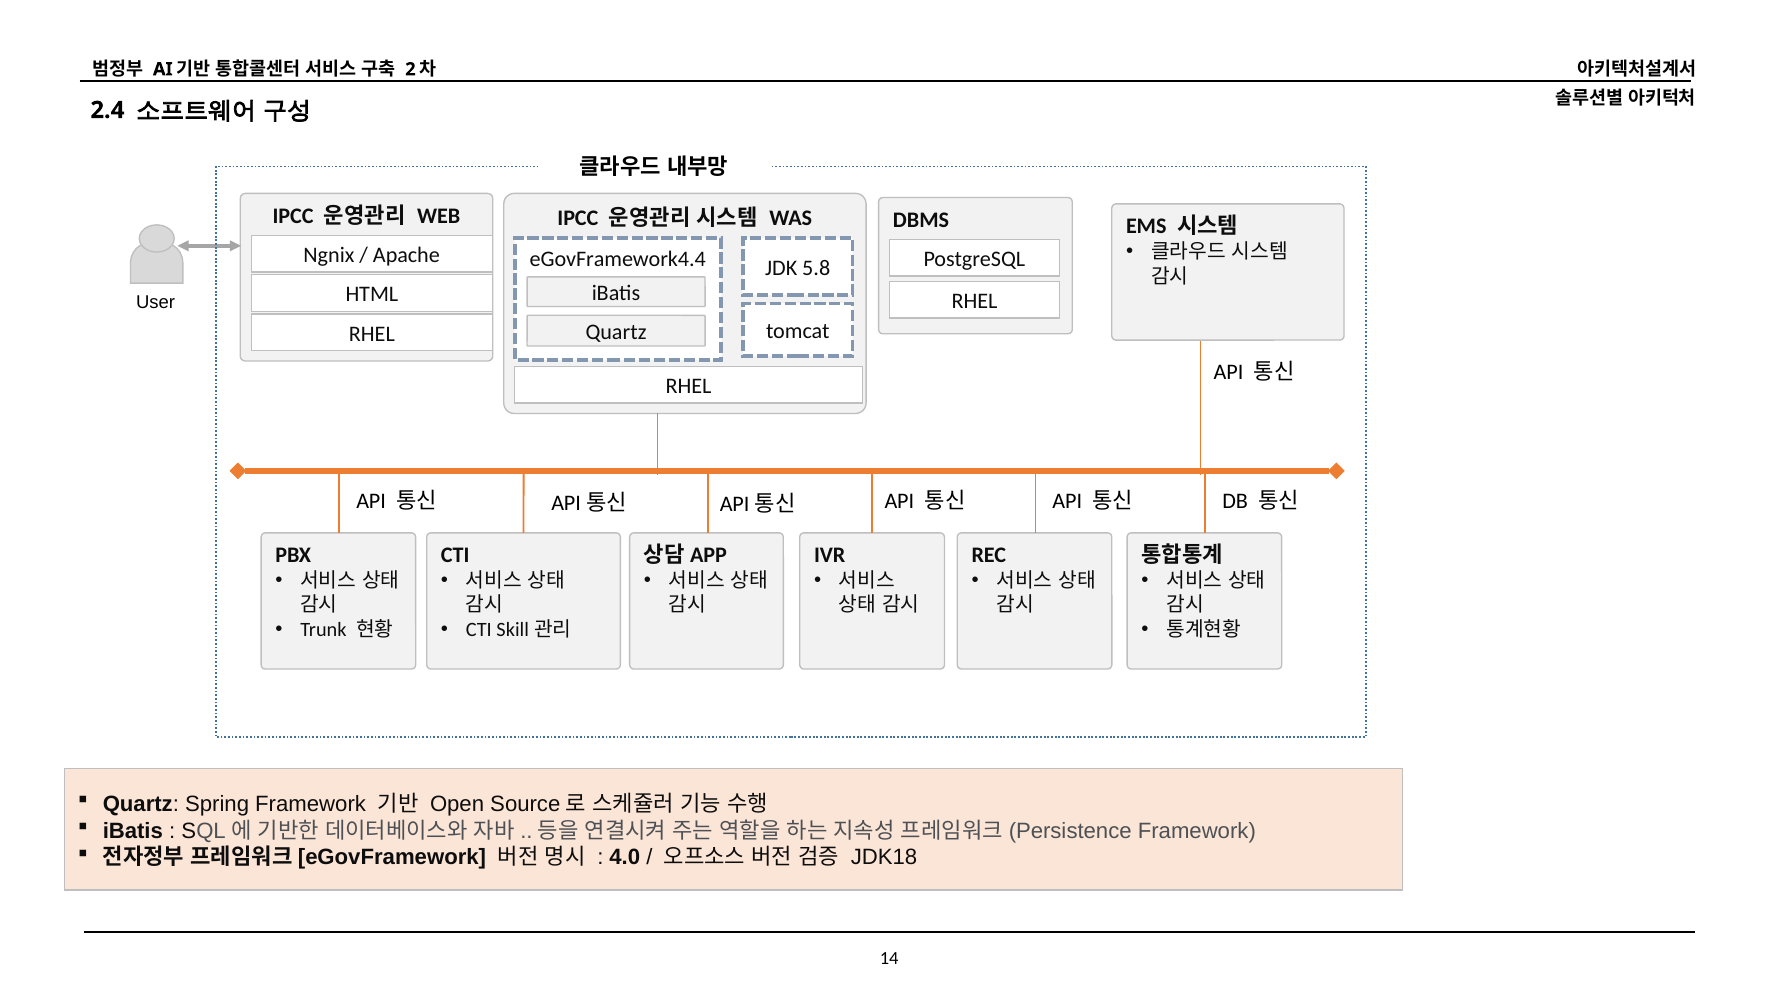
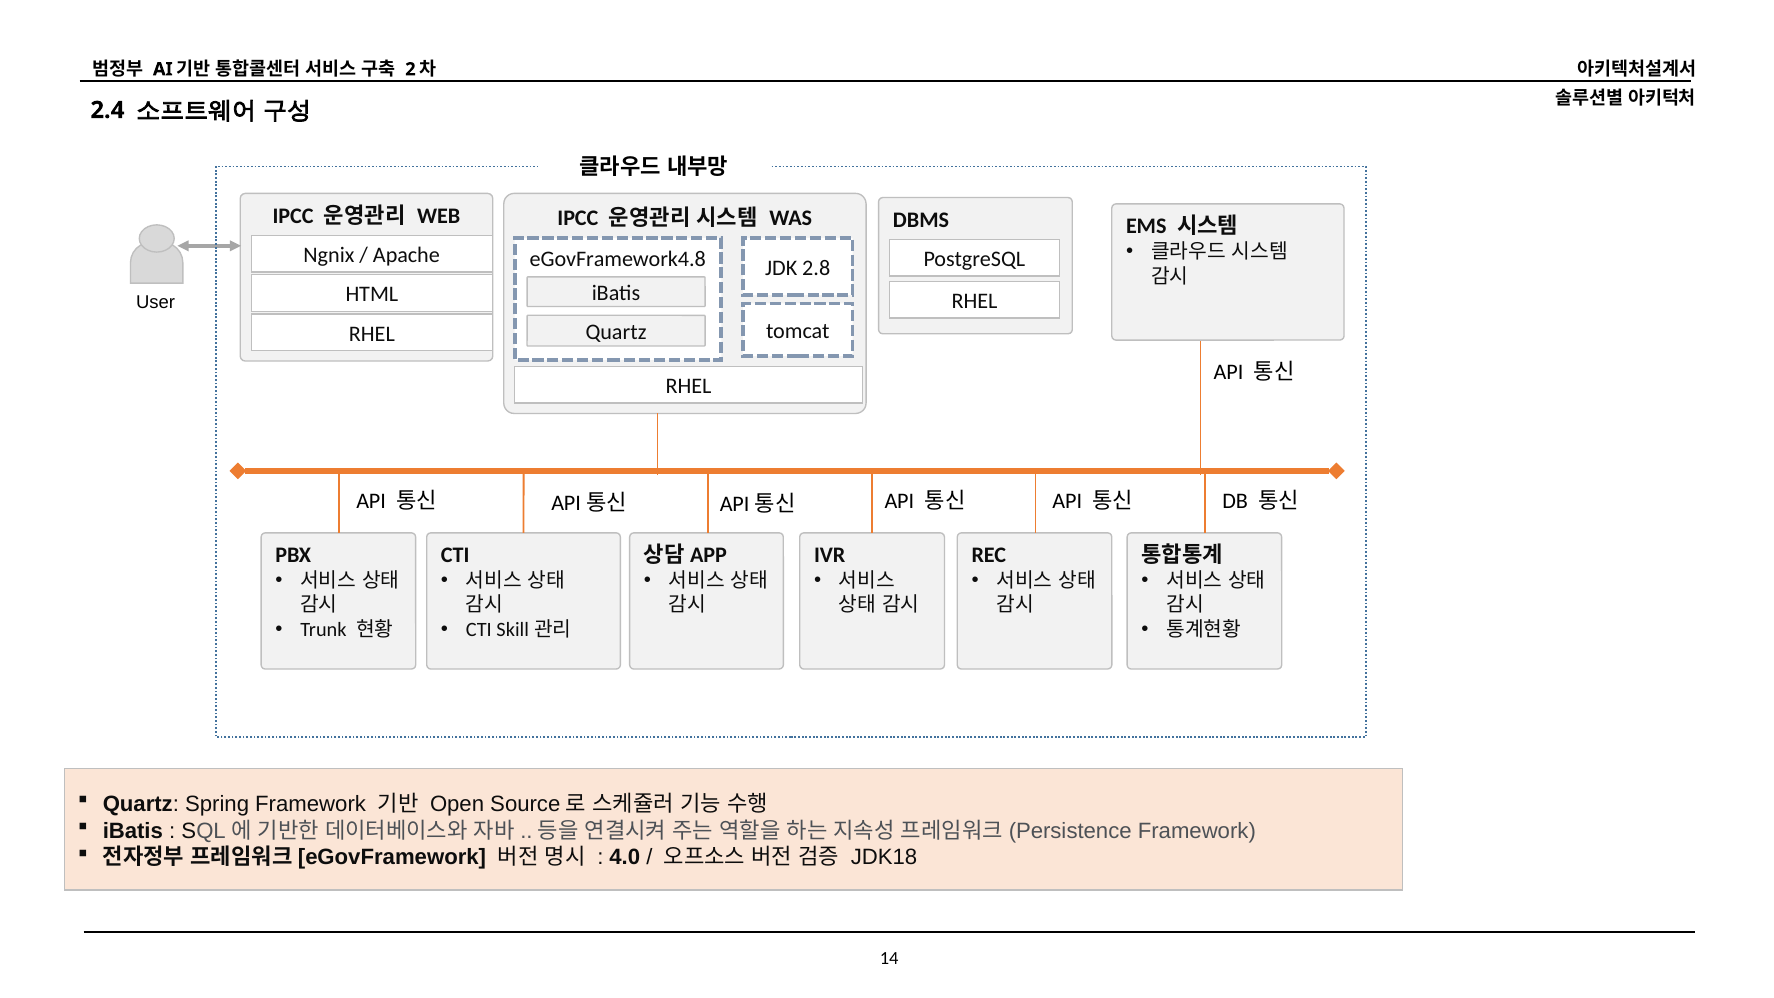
eGovFramework4.4: eGovFramework4.4 -> eGovFramework4.8
5.8: 5.8 -> 2.8
